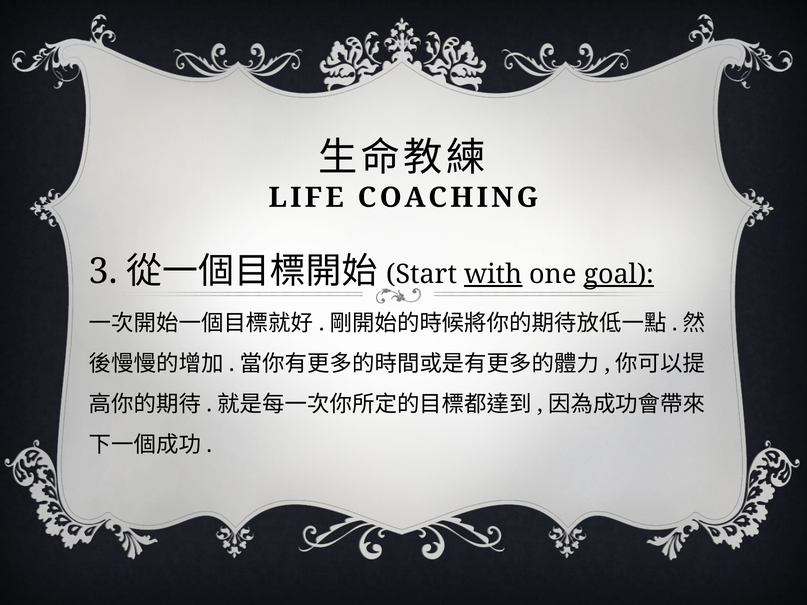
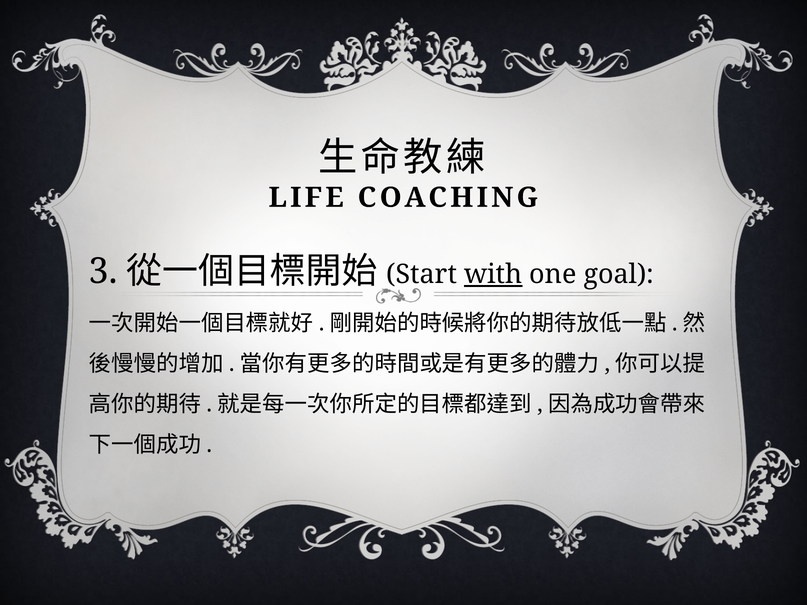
goal underline: present -> none
